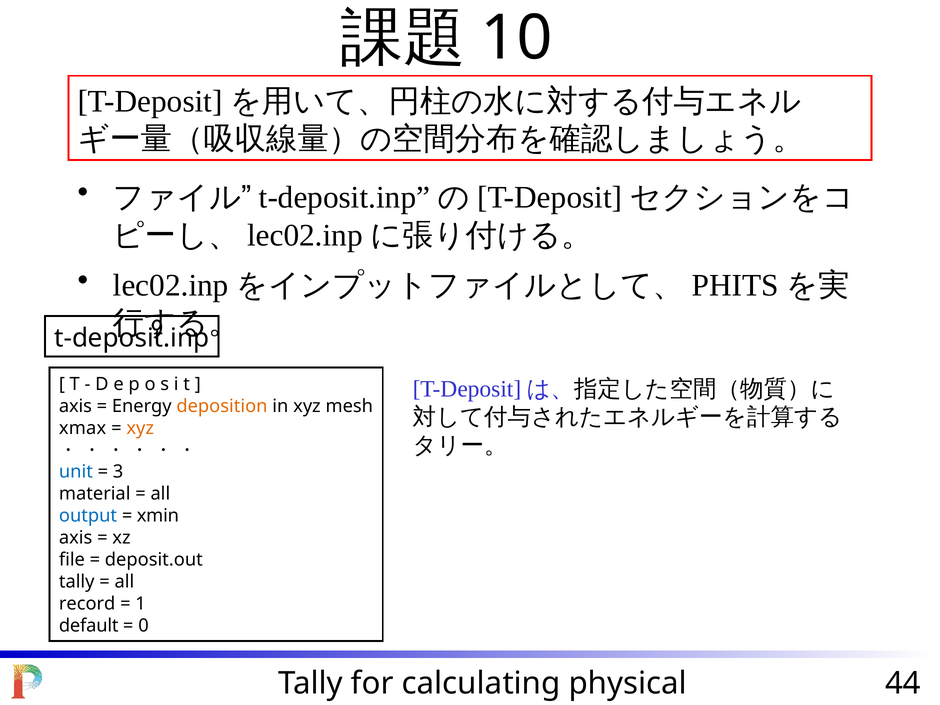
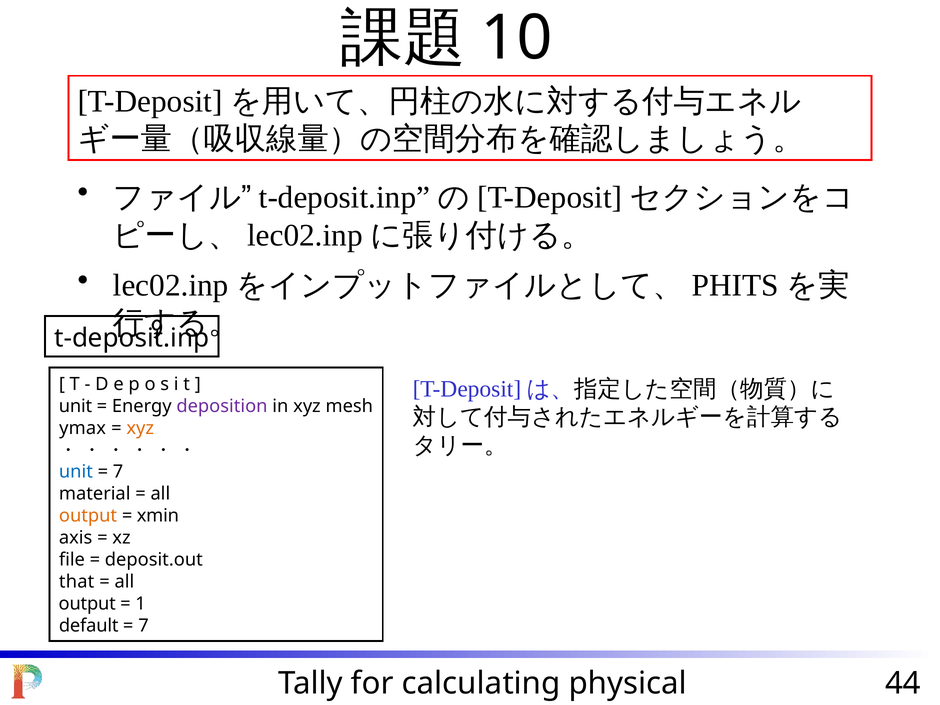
axis at (75, 406): axis -> unit
deposition colour: orange -> purple
xmax: xmax -> ymax
3 at (118, 472): 3 -> 7
output at (88, 516) colour: blue -> orange
tally at (77, 582): tally -> that
record at (87, 604): record -> output
0 at (144, 626): 0 -> 7
